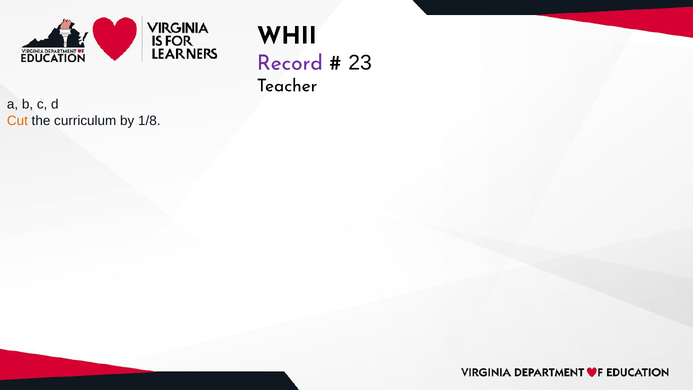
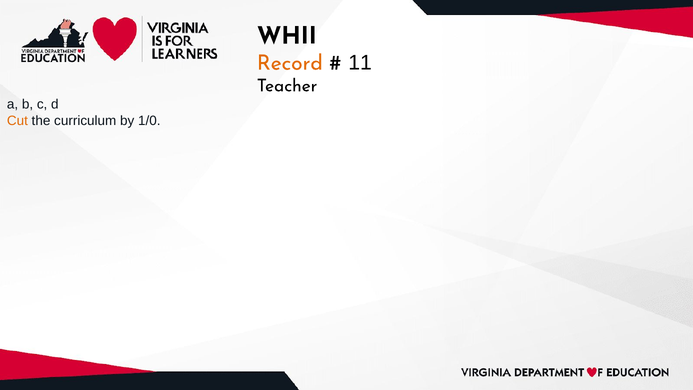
Record colour: purple -> orange
23: 23 -> 11
1/8: 1/8 -> 1/0
